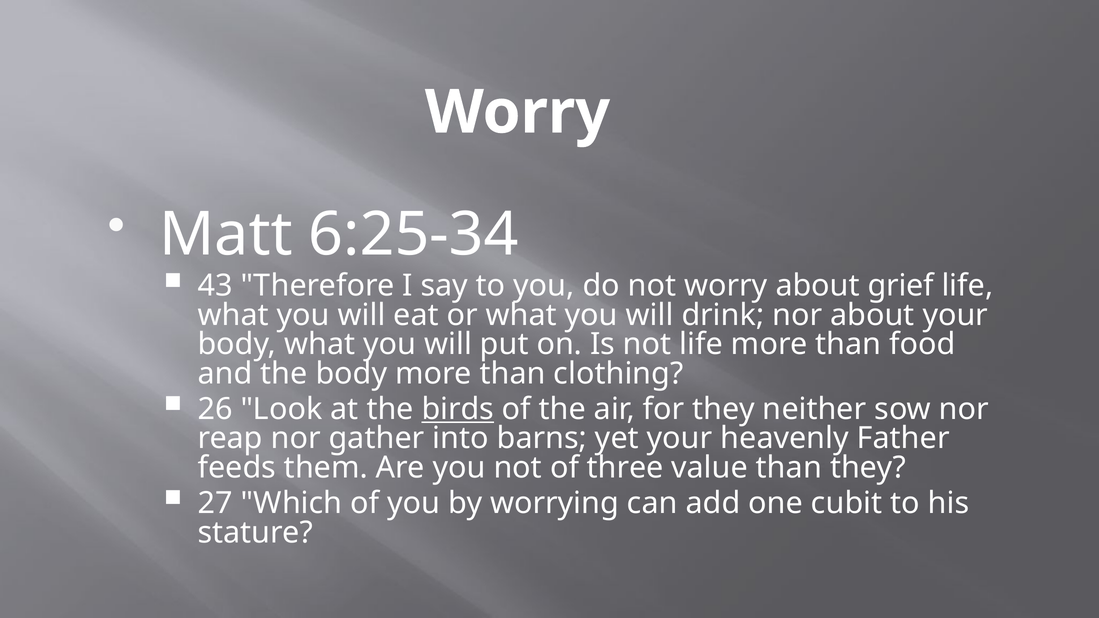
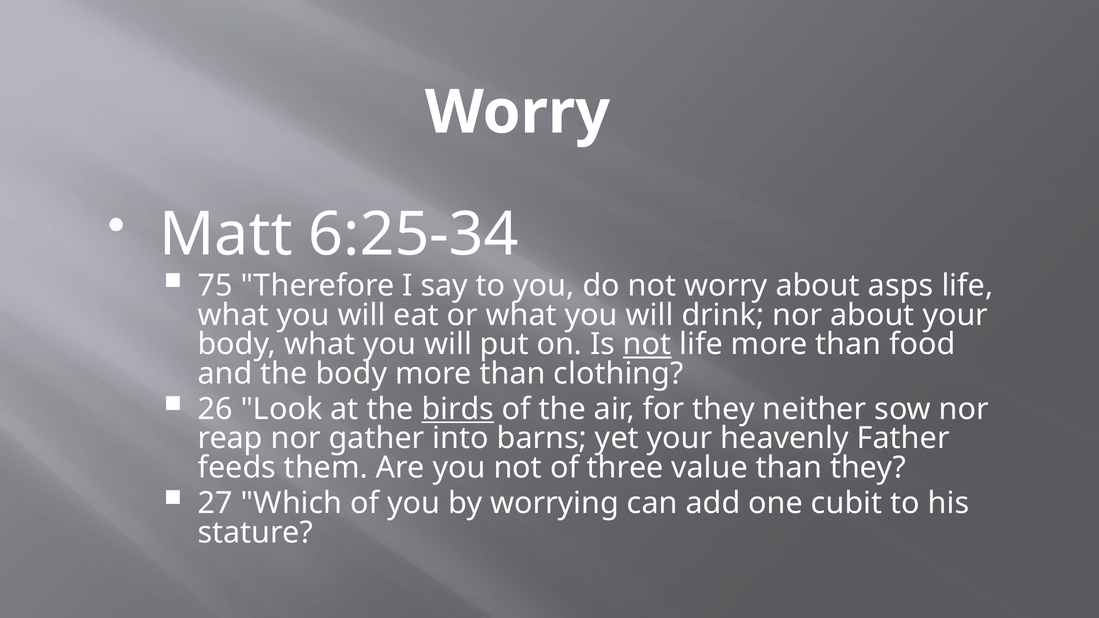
43: 43 -> 75
grief: grief -> asps
not at (647, 344) underline: none -> present
